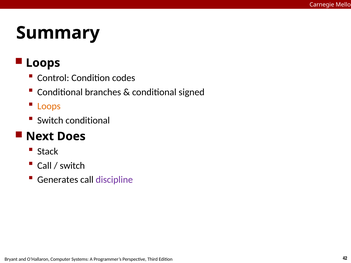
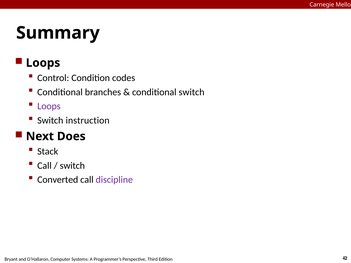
conditional signed: signed -> switch
Loops at (49, 106) colour: orange -> purple
Switch conditional: conditional -> instruction
Generates: Generates -> Converted
